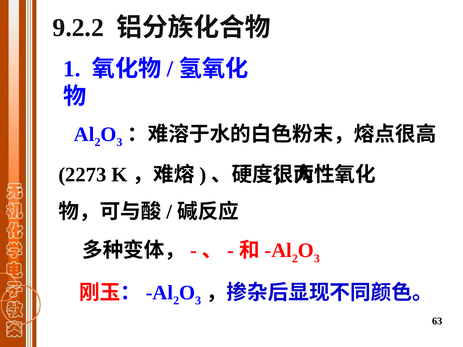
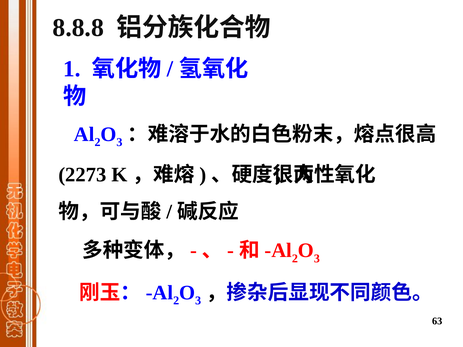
9.2.2: 9.2.2 -> 8.8.8
